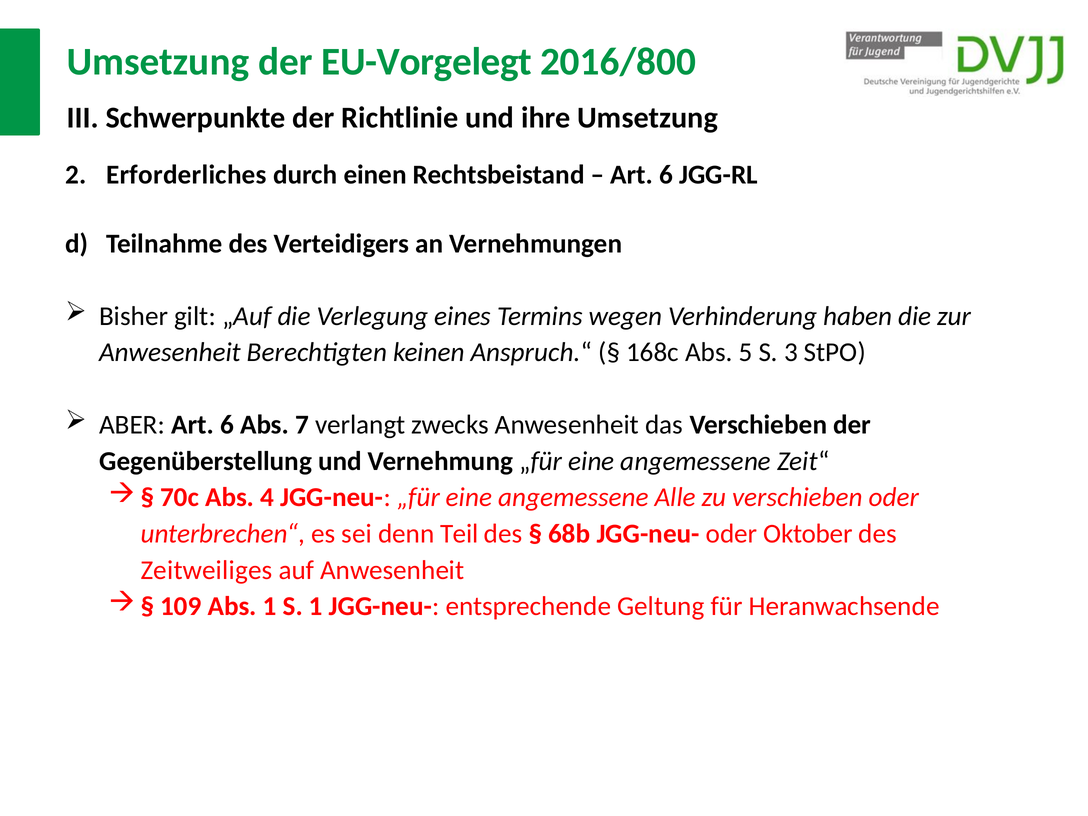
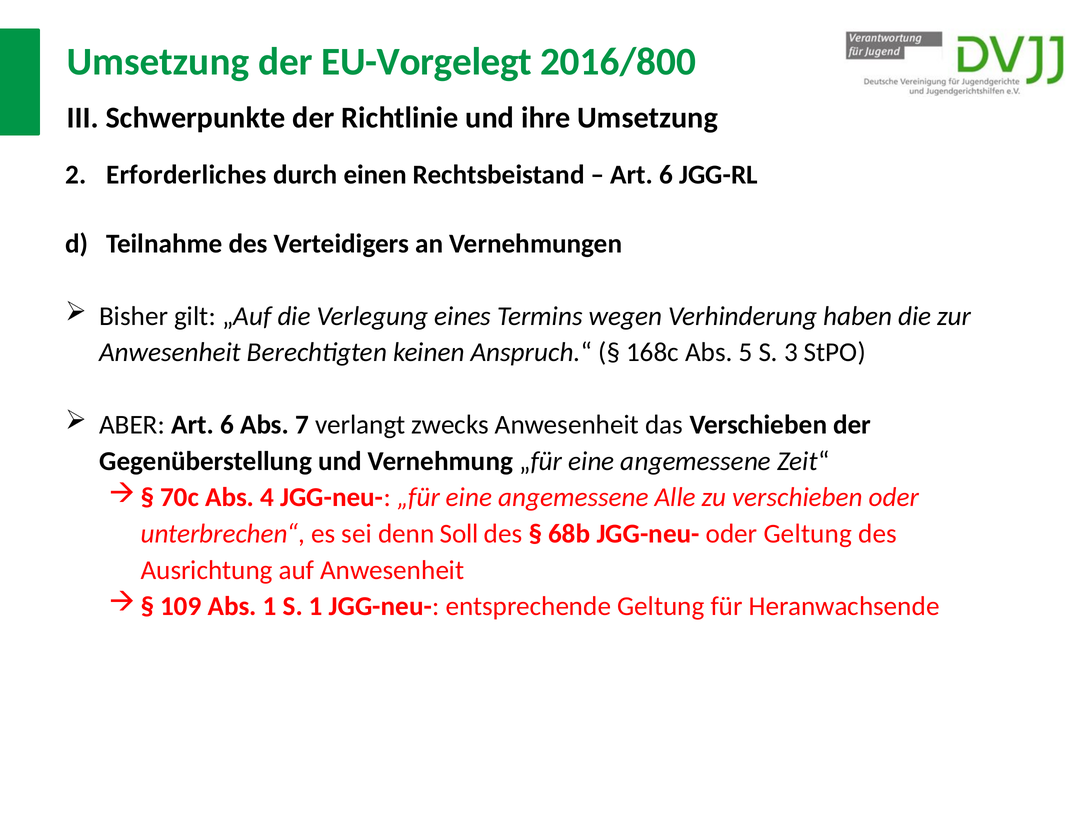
Teil: Teil -> Soll
oder Oktober: Oktober -> Geltung
Zeitweiliges: Zeitweiliges -> Ausrichtung
